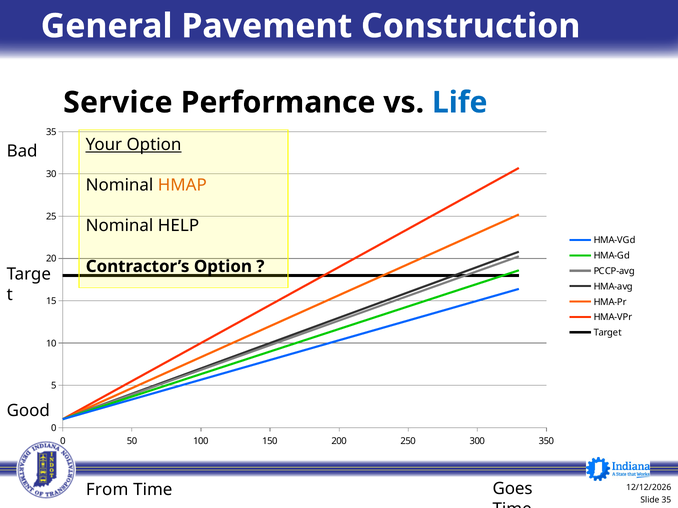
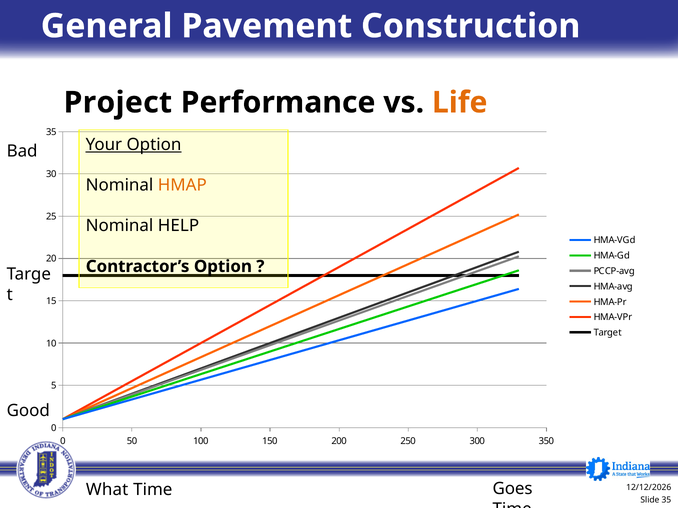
Service: Service -> Project
Life colour: blue -> orange
From: From -> What
